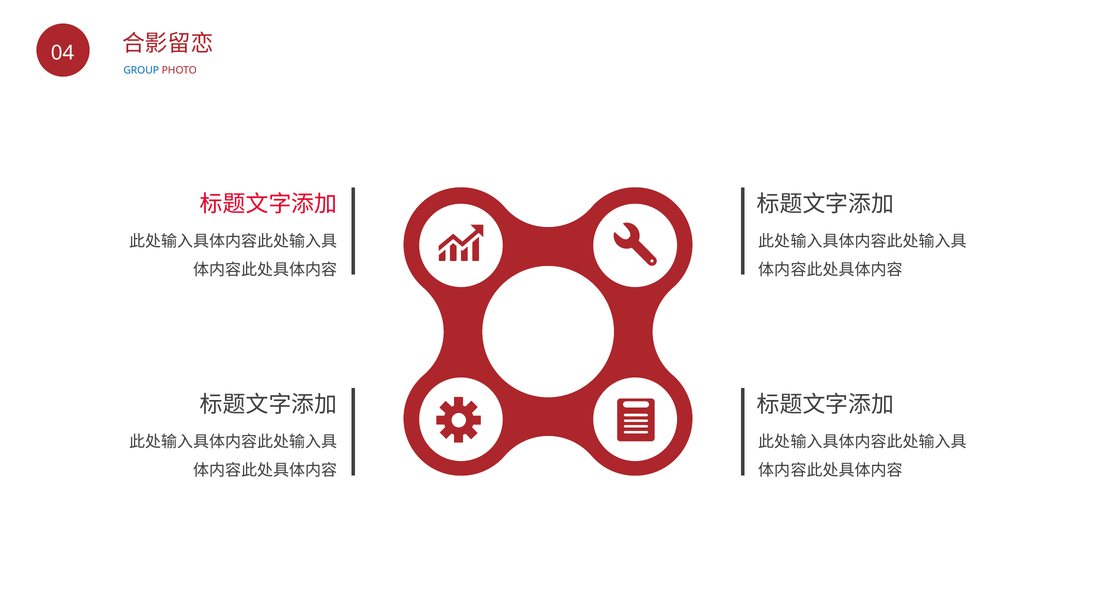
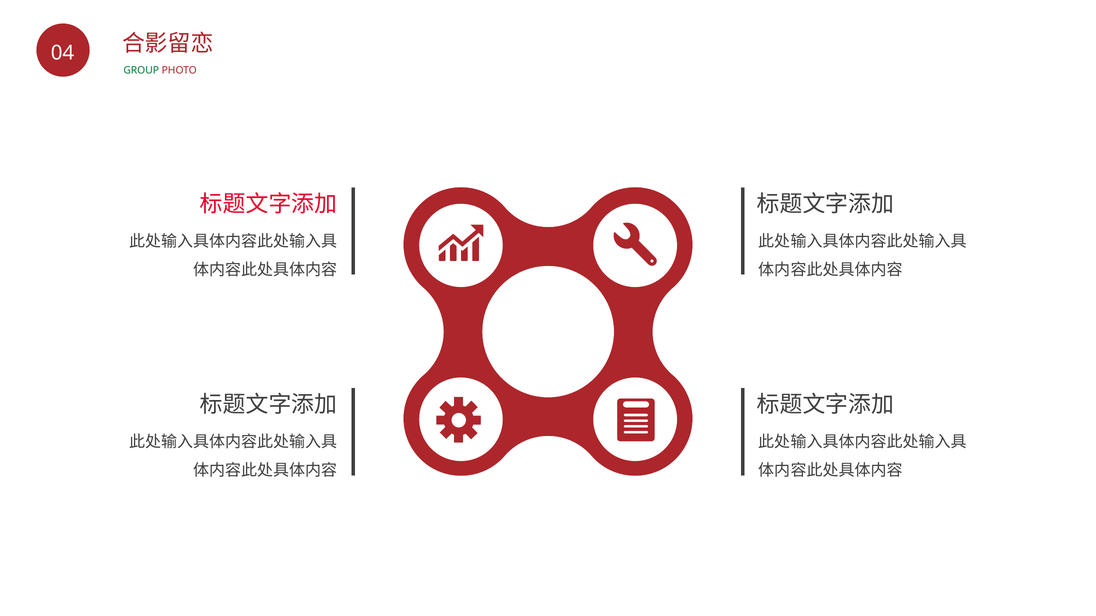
GROUP colour: blue -> green
